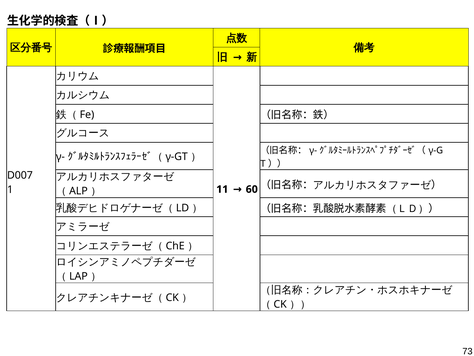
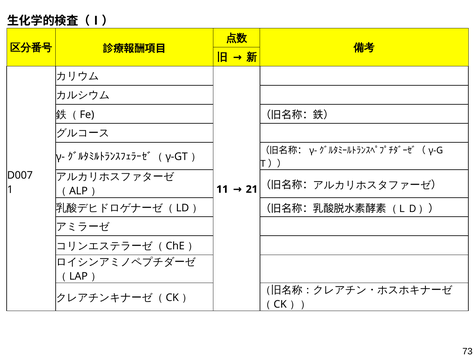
60: 60 -> 21
